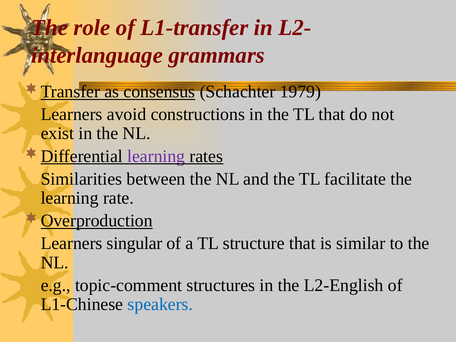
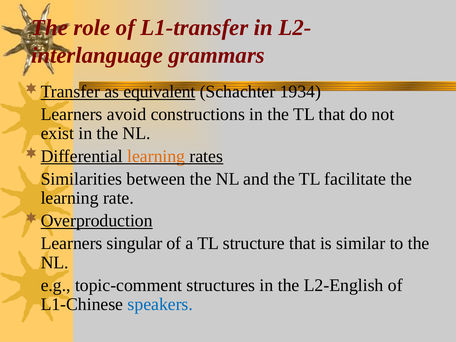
consensus: consensus -> equivalent
1979: 1979 -> 1934
learning at (156, 156) colour: purple -> orange
